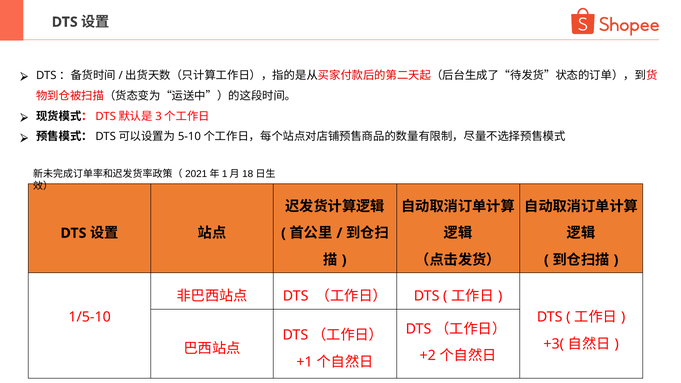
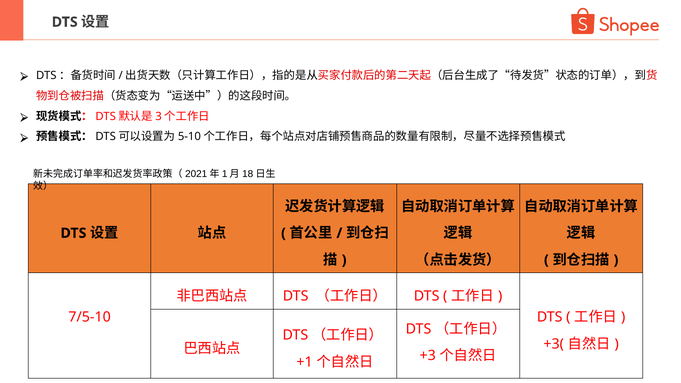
1/5-10: 1/5-10 -> 7/5-10
+2: +2 -> +3
